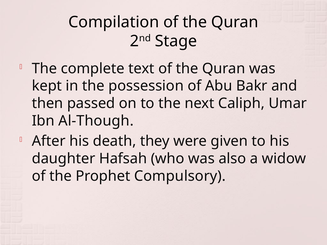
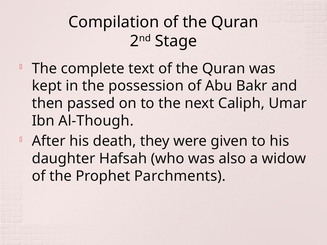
Compulsory: Compulsory -> Parchments
